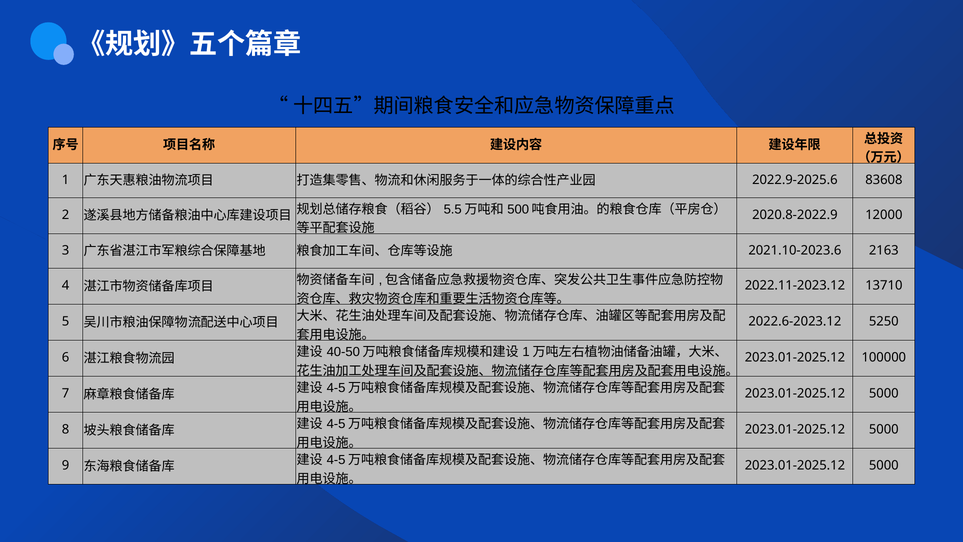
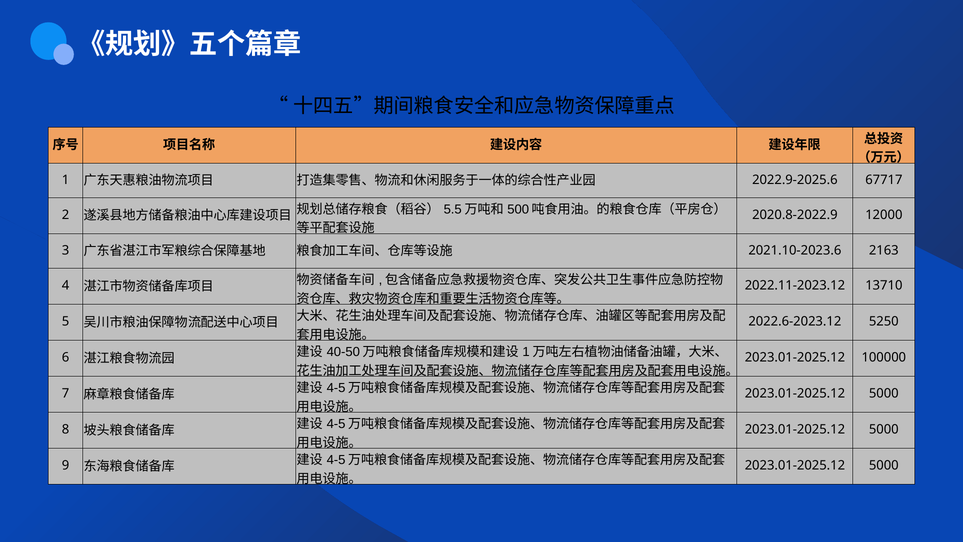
83608: 83608 -> 67717
